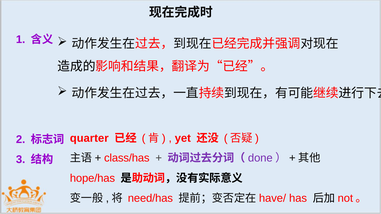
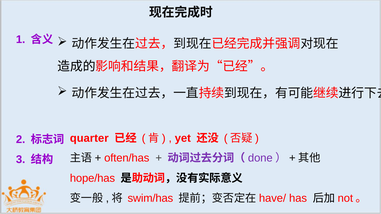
class/has: class/has -> often/has
need/has: need/has -> swim/has
